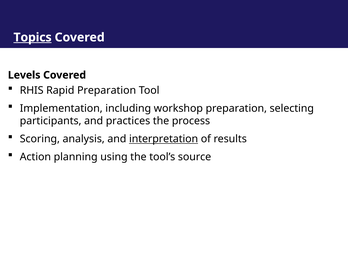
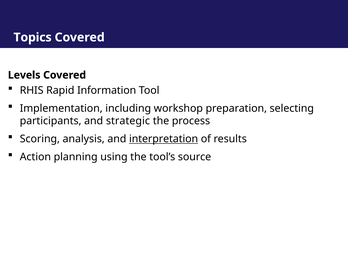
Topics underline: present -> none
Rapid Preparation: Preparation -> Information
practices: practices -> strategic
